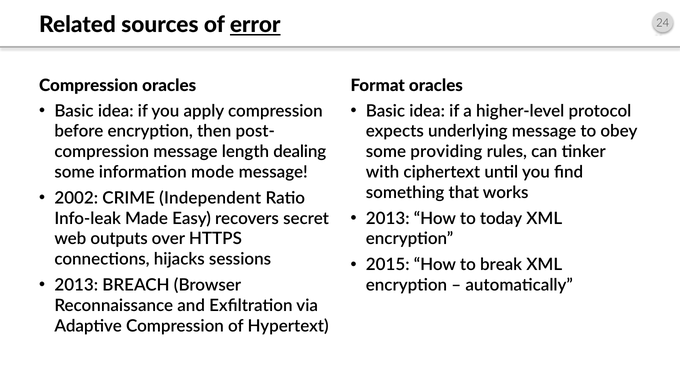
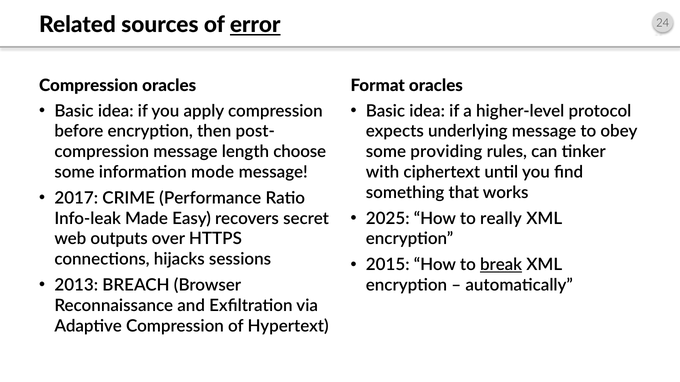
dealing: dealing -> choose
2002: 2002 -> 2017
Independent: Independent -> Performance
2013 at (388, 219): 2013 -> 2025
today: today -> really
break underline: none -> present
